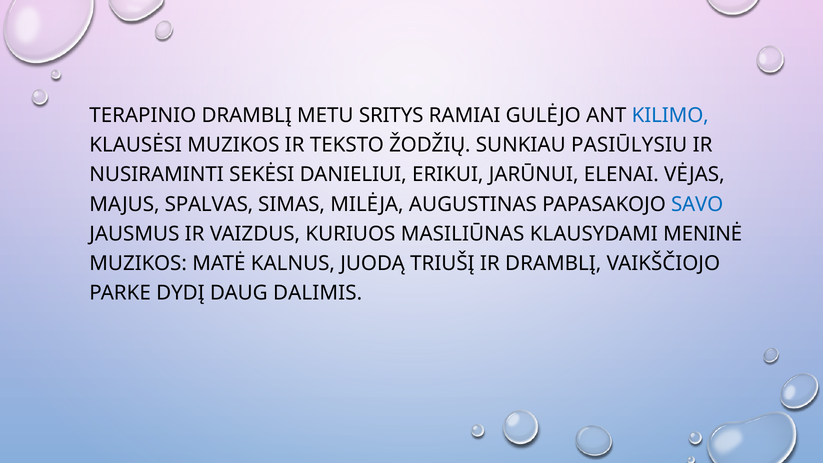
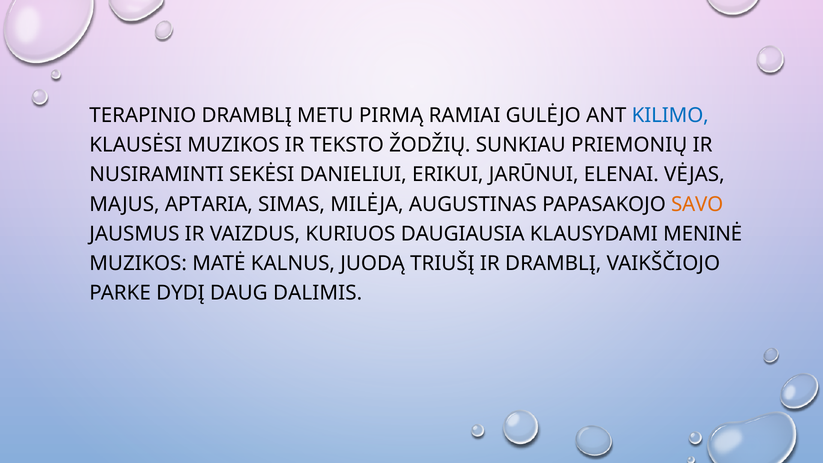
SRITYS: SRITYS -> PIRMĄ
PASIŪLYSIU: PASIŪLYSIU -> PRIEMONIŲ
SPALVAS: SPALVAS -> APTARIA
SAVO colour: blue -> orange
MASILIŪNAS: MASILIŪNAS -> DAUGIAUSIA
